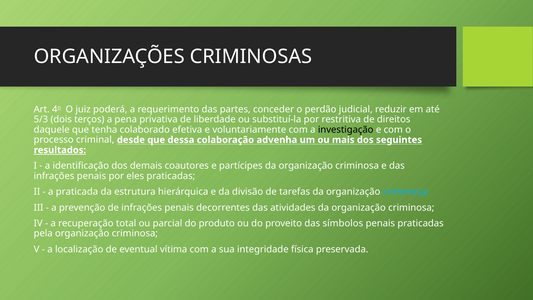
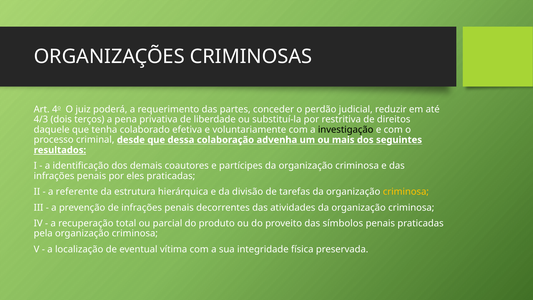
5/3: 5/3 -> 4/3
praticada: praticada -> referente
criminosa at (406, 192) colour: light blue -> yellow
